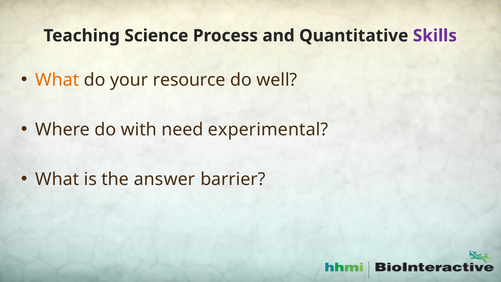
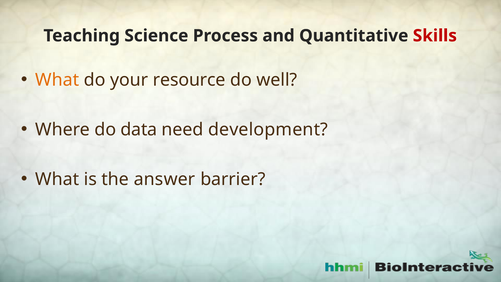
Skills colour: purple -> red
with: with -> data
experimental: experimental -> development
